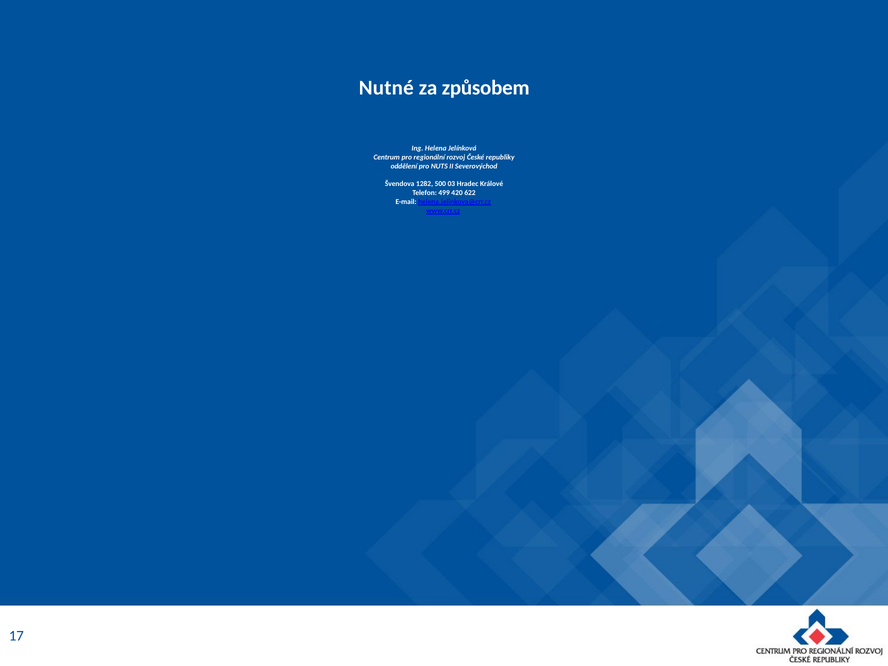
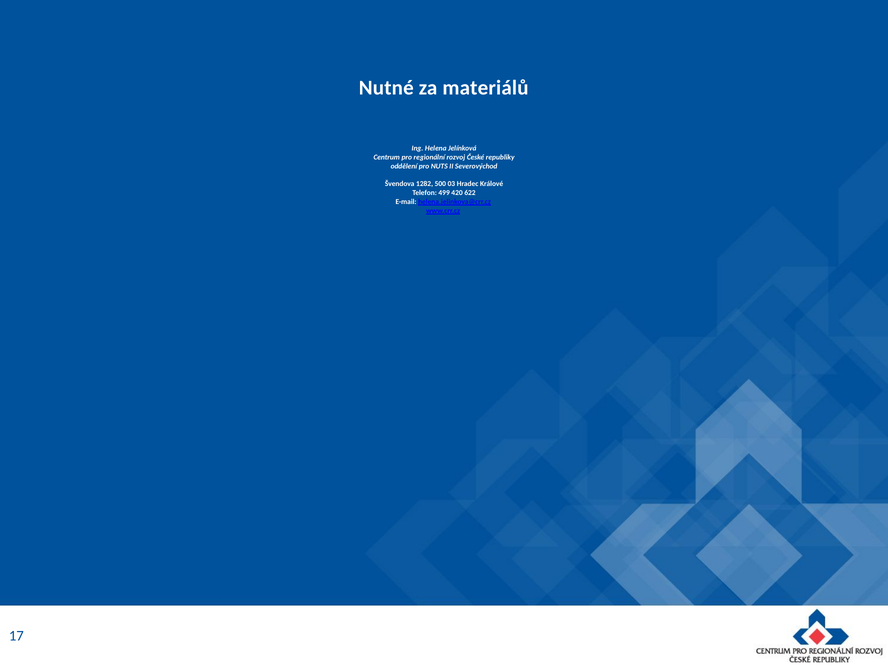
způsobem: způsobem -> materiálů
